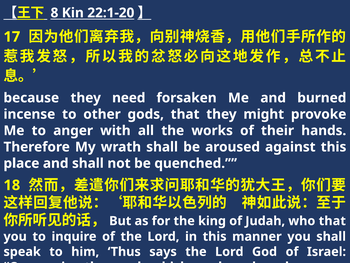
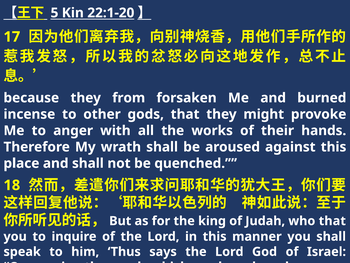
8: 8 -> 5
need: need -> from
